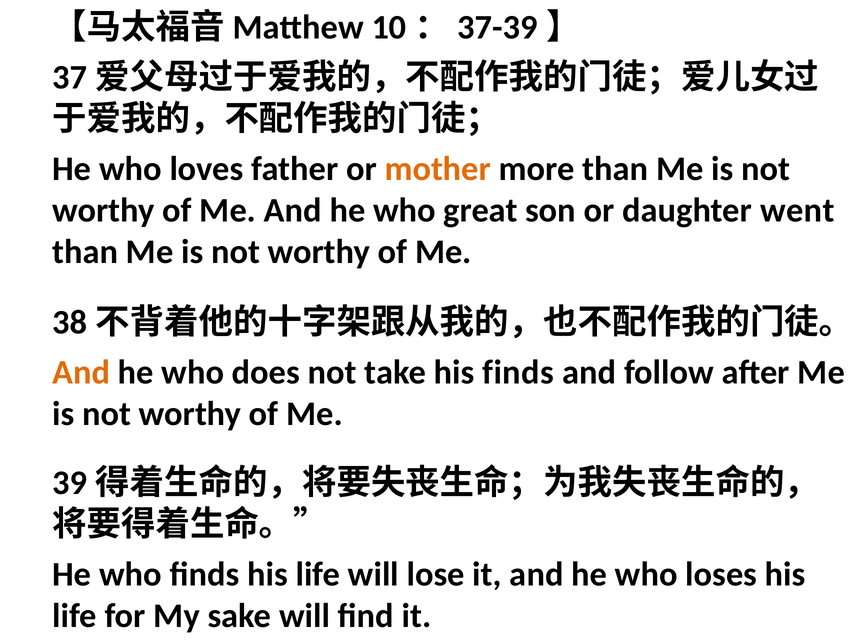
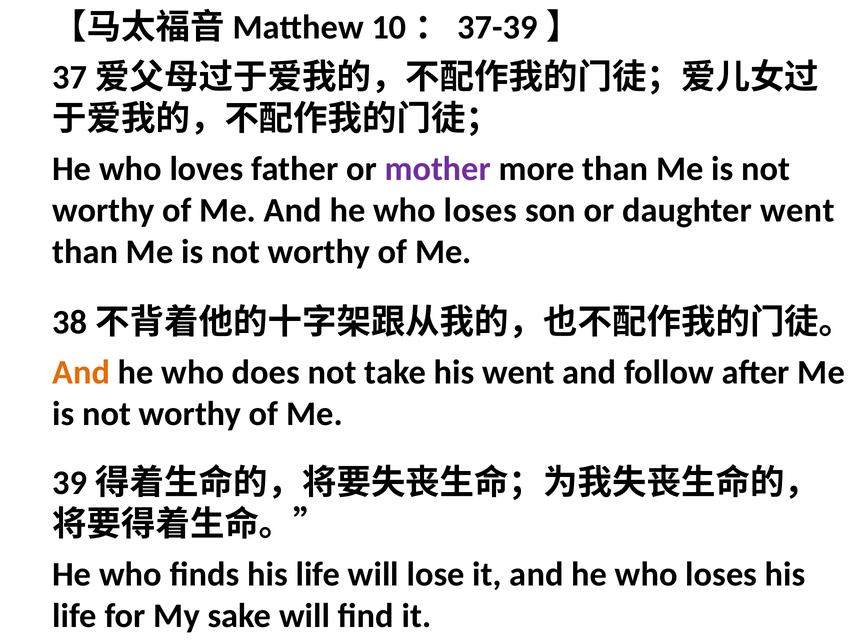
mother colour: orange -> purple
great at (481, 211): great -> loses
his finds: finds -> went
